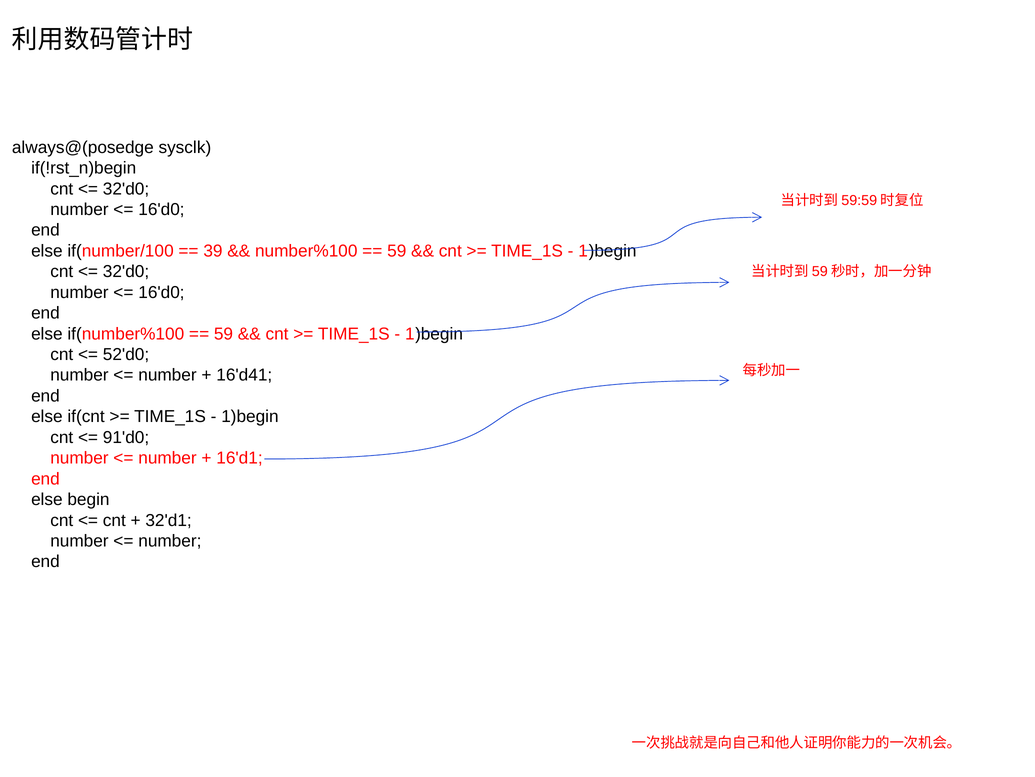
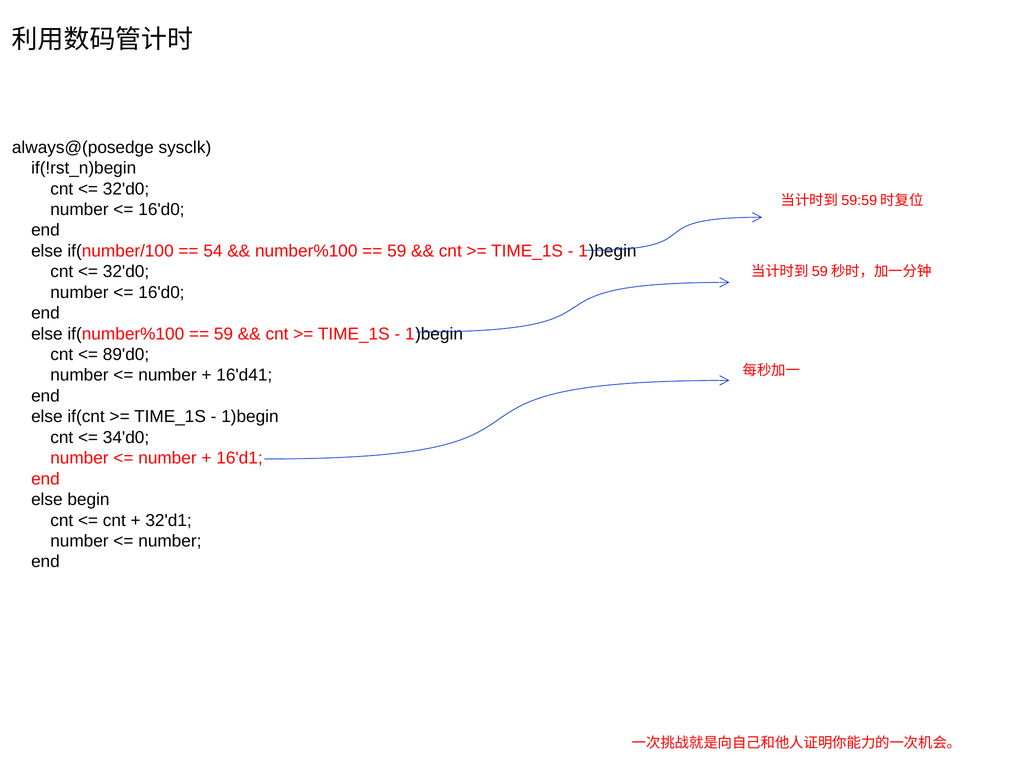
39: 39 -> 54
52'd0: 52'd0 -> 89'd0
91'd0: 91'd0 -> 34'd0
